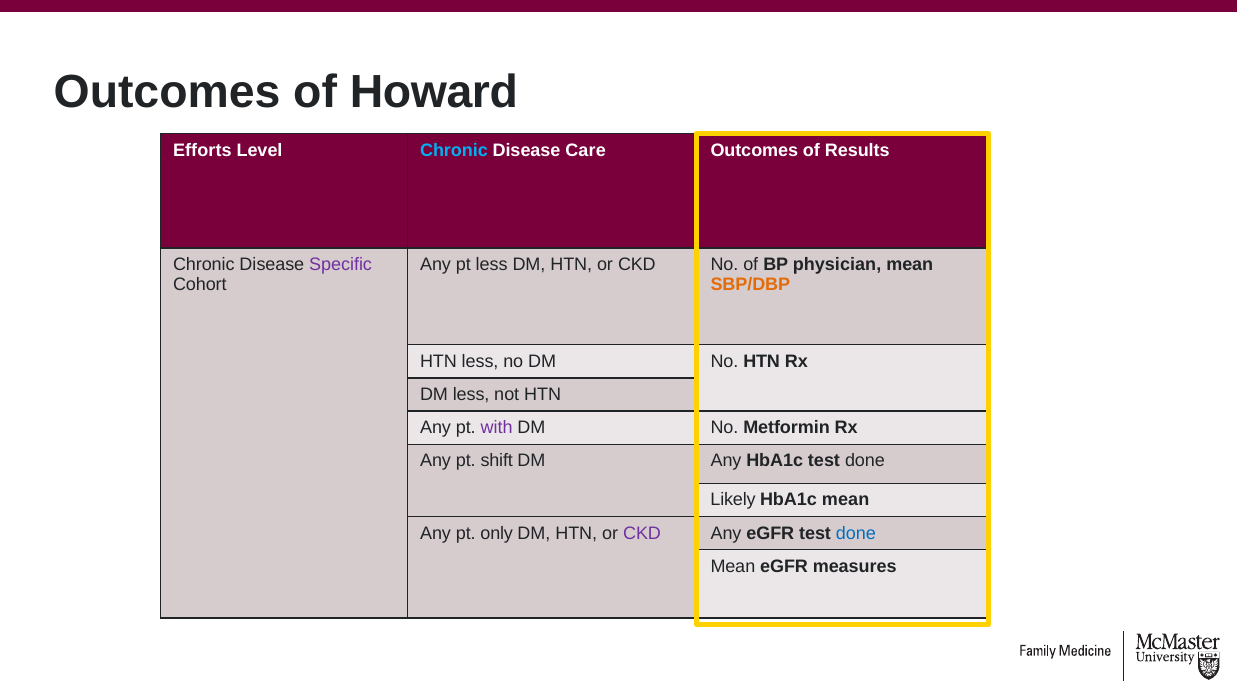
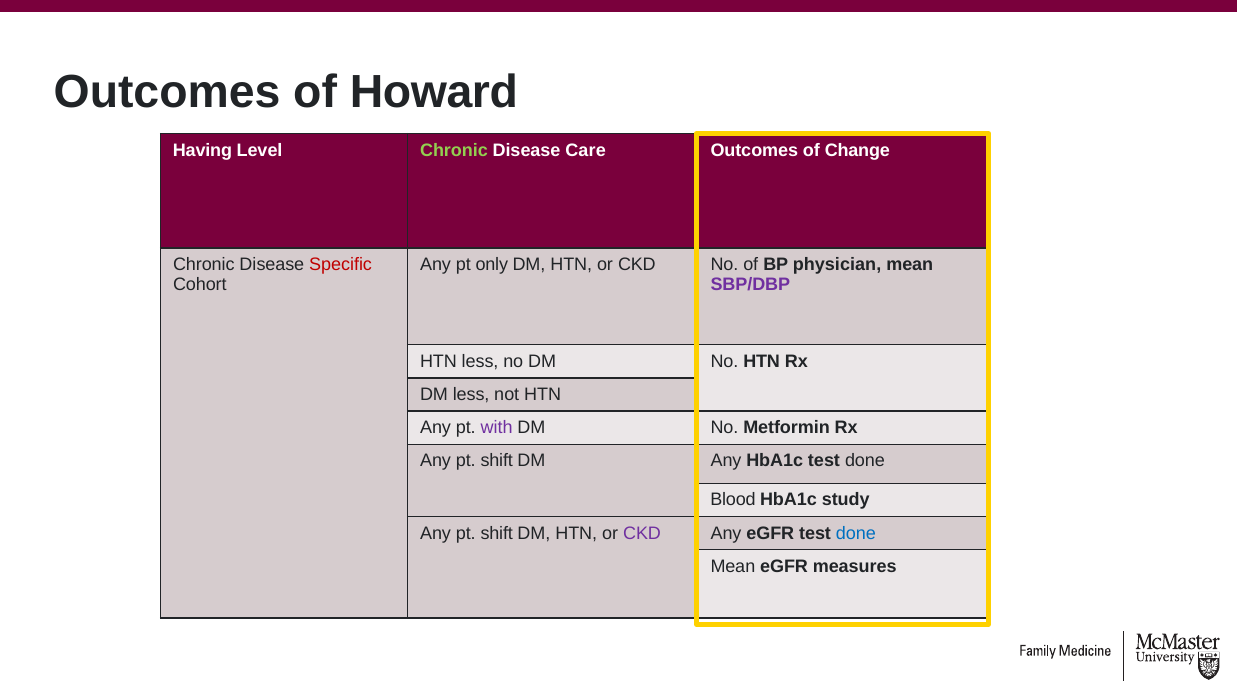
Efforts: Efforts -> Having
Chronic at (454, 150) colour: light blue -> light green
Results: Results -> Change
Specific colour: purple -> red
pt less: less -> only
SBP/DBP colour: orange -> purple
Likely: Likely -> Blood
HbA1c mean: mean -> study
only at (497, 533): only -> shift
